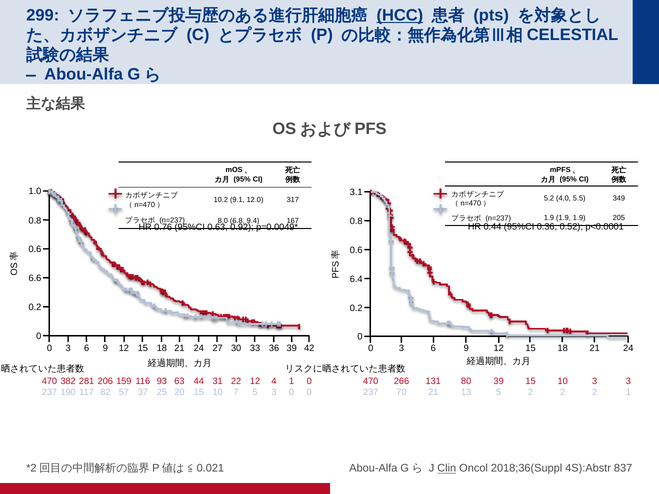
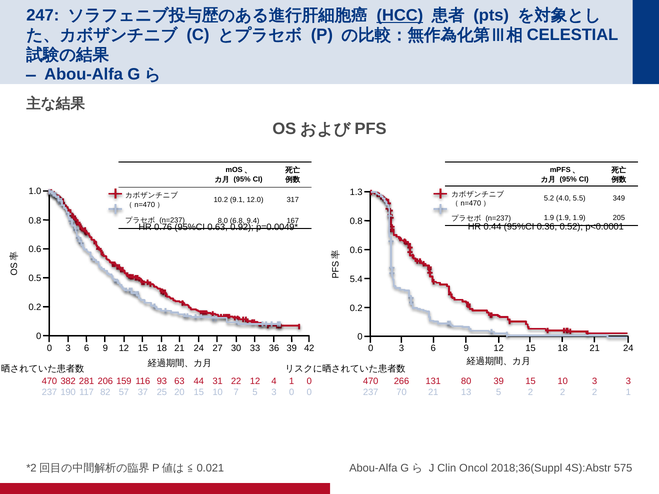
299: 299 -> 247
3.1: 3.1 -> 1.3
6.6: 6.6 -> 0.5
6.4: 6.4 -> 5.4
Clin underline: present -> none
837: 837 -> 575
